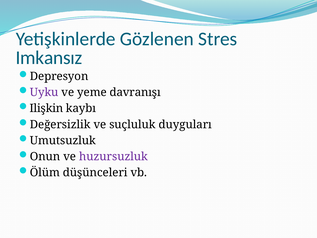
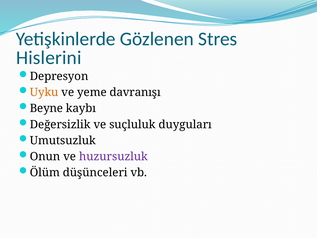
Imkansız: Imkansız -> Hislerini
Uyku colour: purple -> orange
Ilişkin: Ilişkin -> Beyne
